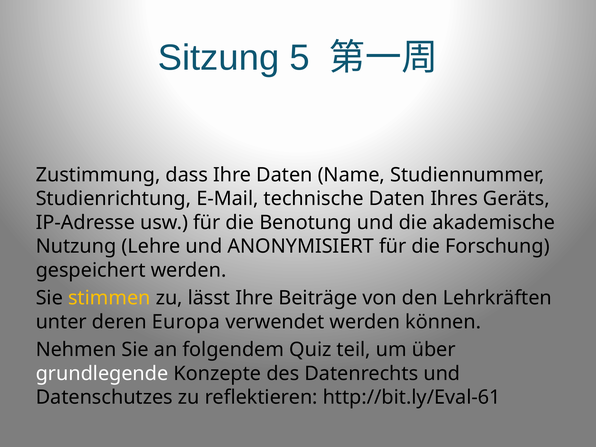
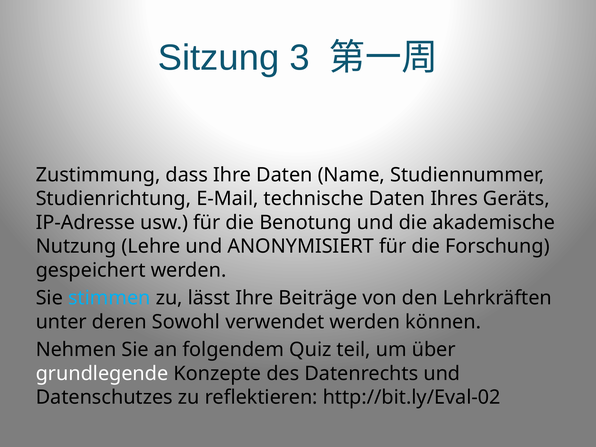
5: 5 -> 3
stimmen colour: yellow -> light blue
Europa: Europa -> Sowohl
http://bit.ly/Eval-61: http://bit.ly/Eval-61 -> http://bit.ly/Eval-02
